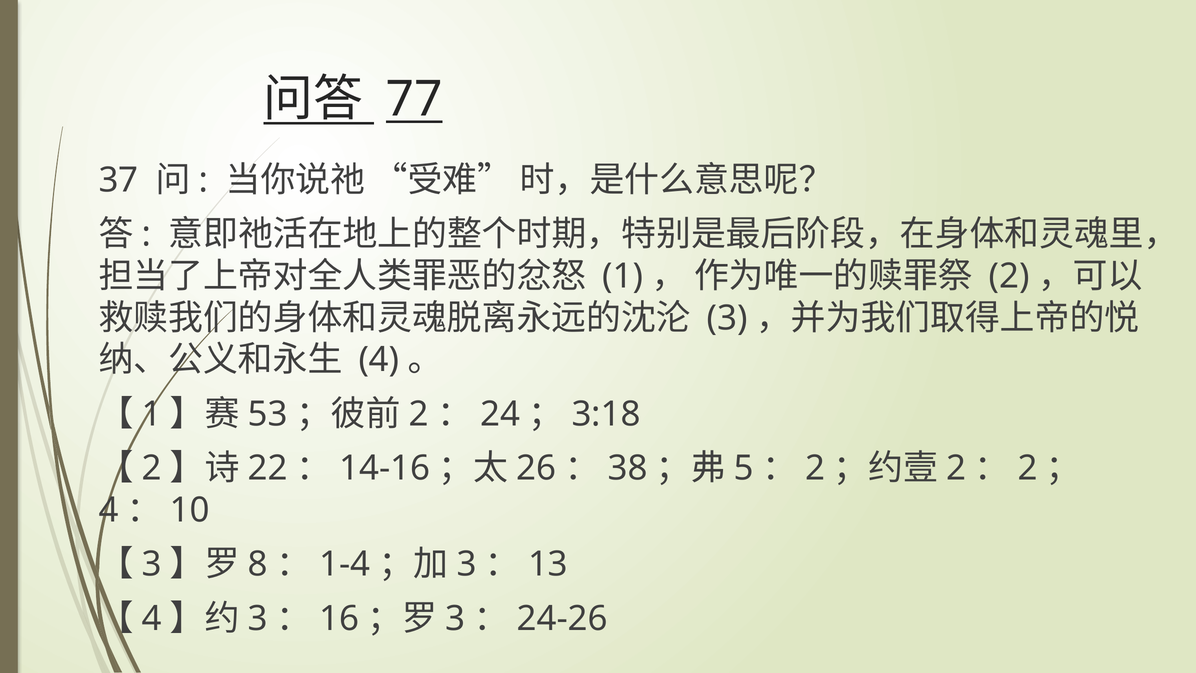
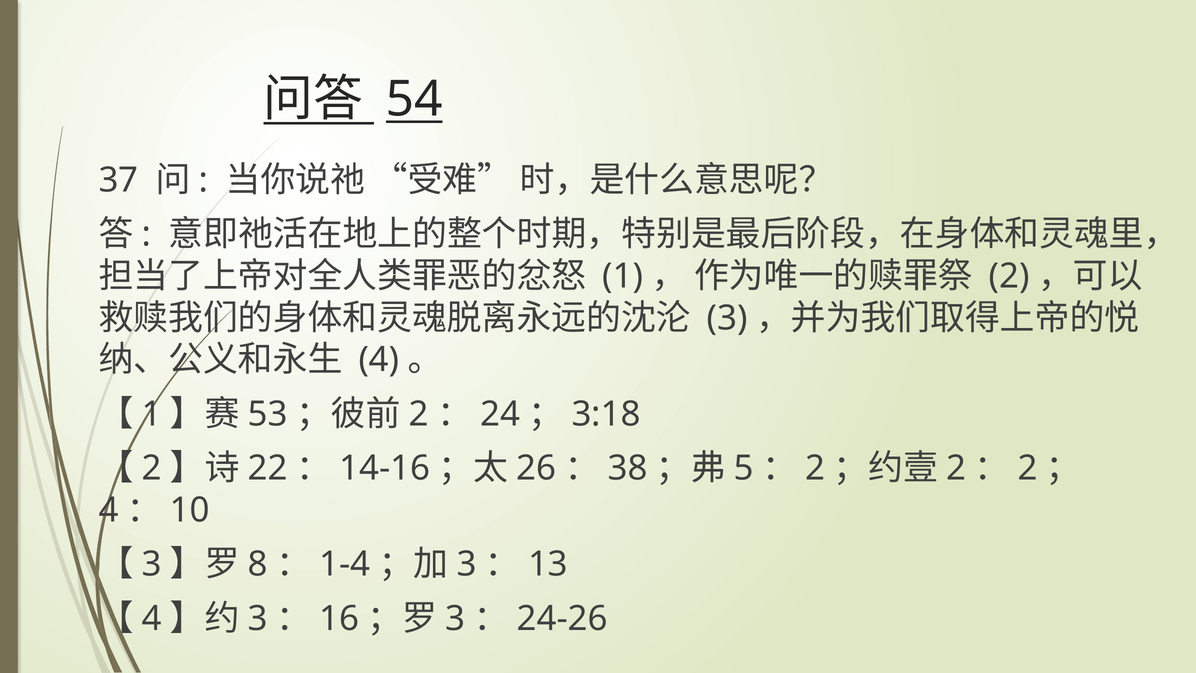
77: 77 -> 54
